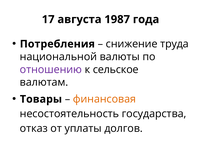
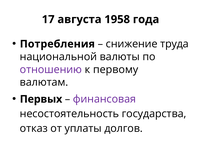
1987: 1987 -> 1958
сельское: сельское -> первому
Товары: Товары -> Первых
финансовая colour: orange -> purple
